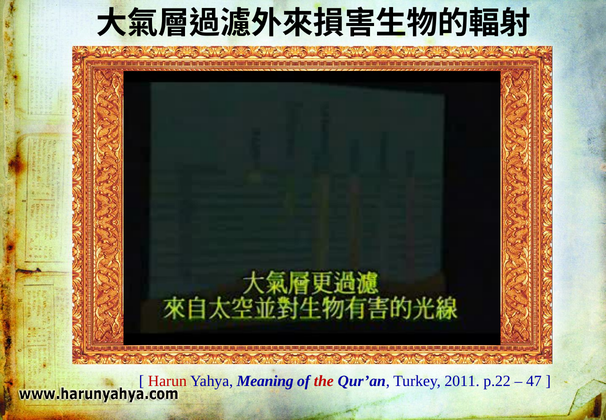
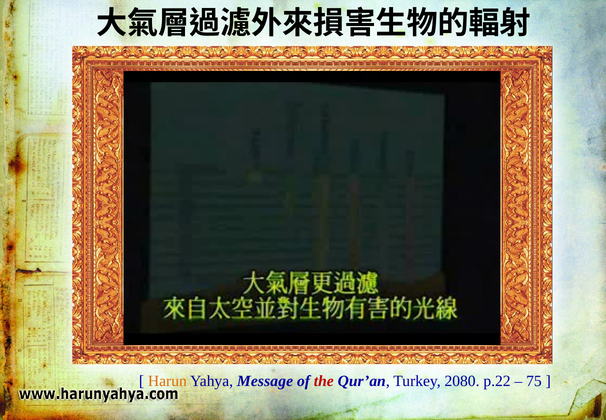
Harun colour: red -> orange
Meaning: Meaning -> Message
2011: 2011 -> 2080
47: 47 -> 75
